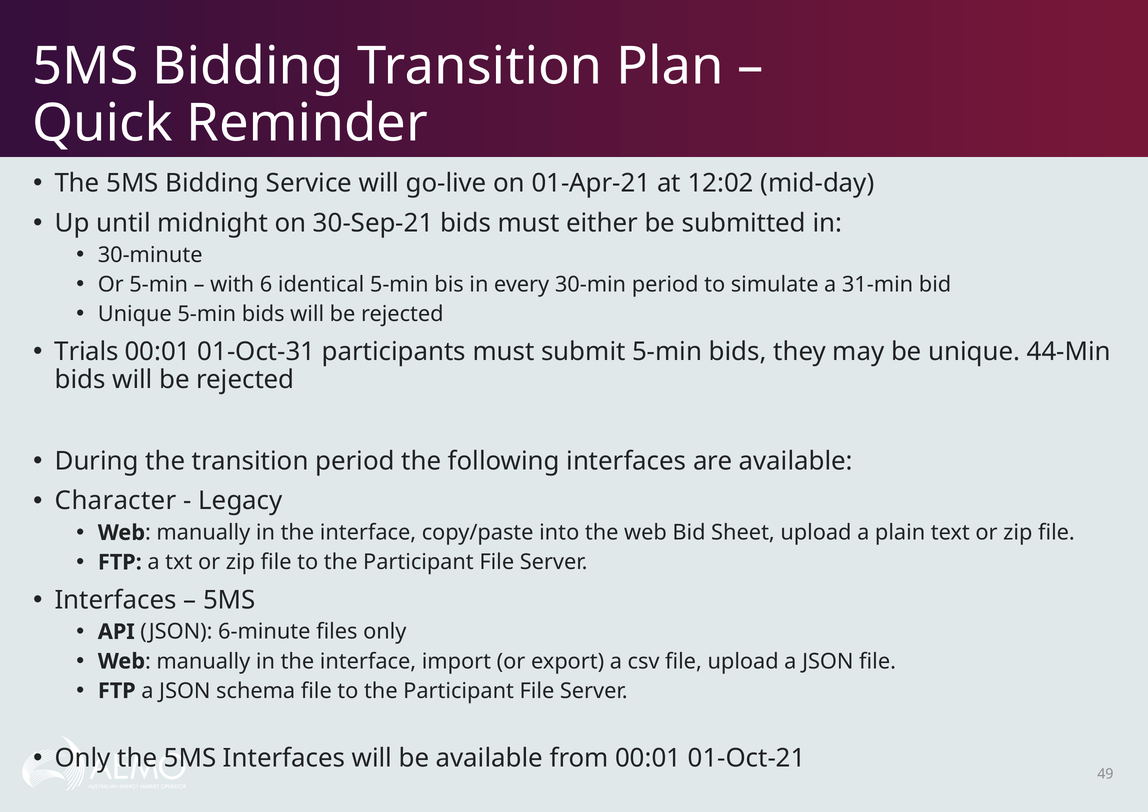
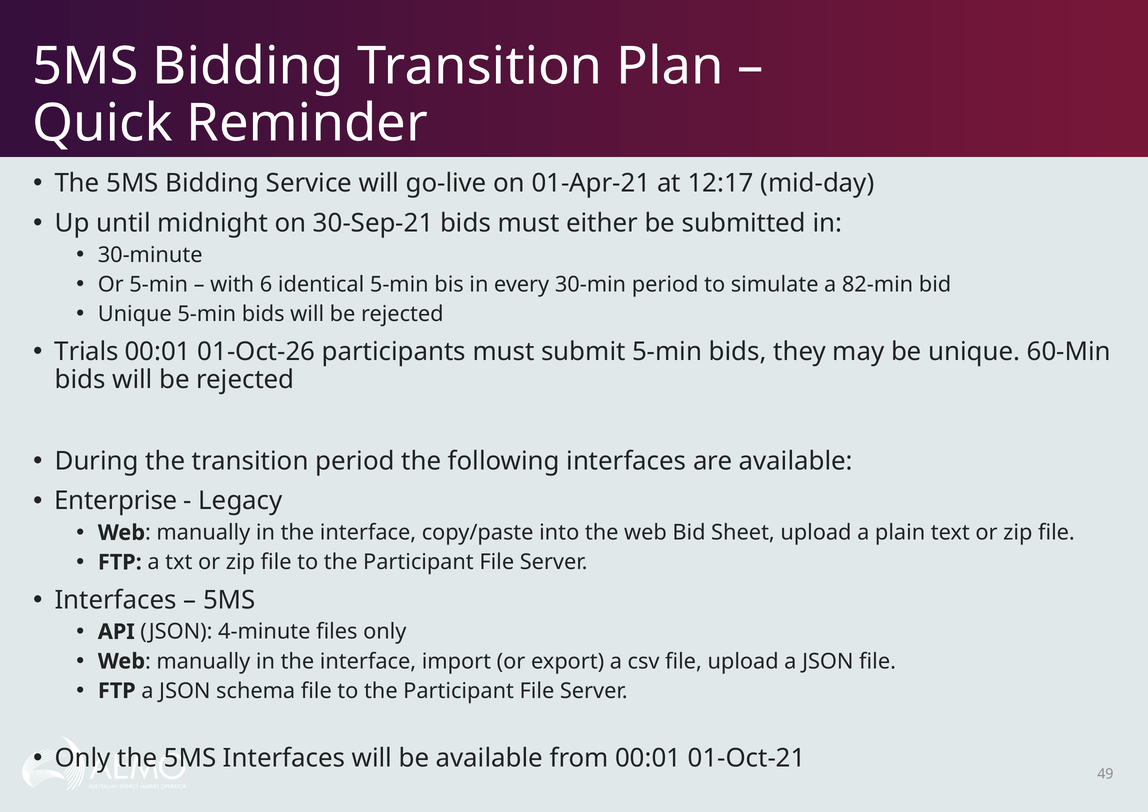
12:02: 12:02 -> 12:17
31-min: 31-min -> 82-min
01-Oct-31: 01-Oct-31 -> 01-Oct-26
44-Min: 44-Min -> 60-Min
Character: Character -> Enterprise
6-minute: 6-minute -> 4-minute
